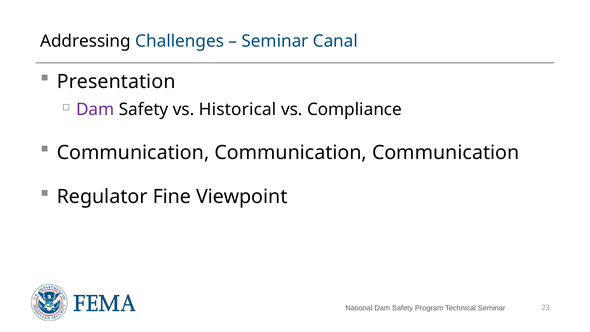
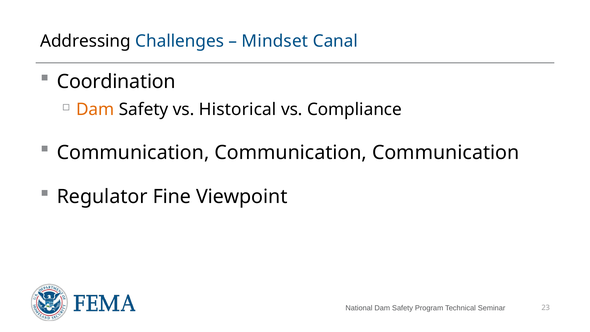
Seminar at (275, 41): Seminar -> Mindset
Presentation: Presentation -> Coordination
Dam at (95, 110) colour: purple -> orange
